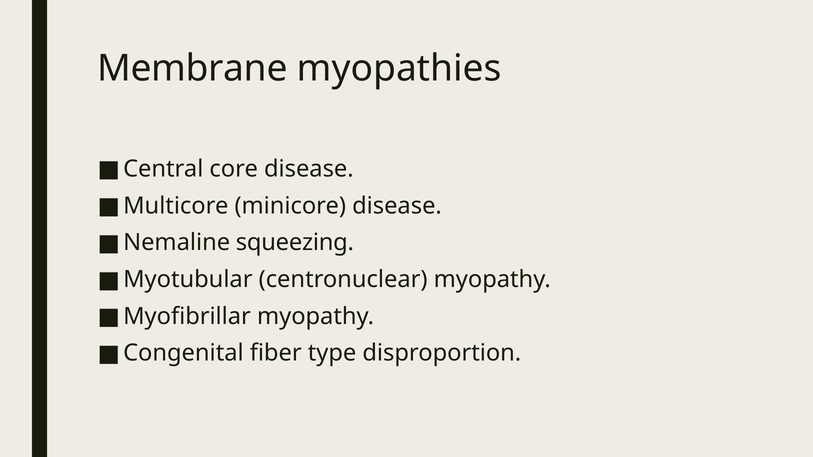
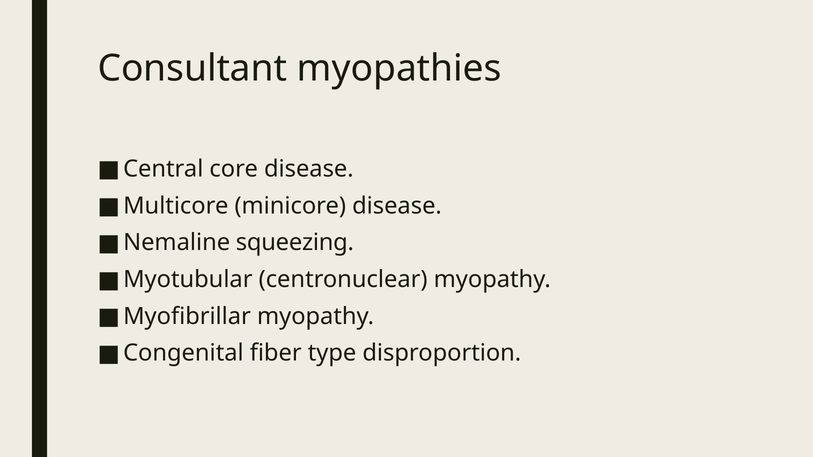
Membrane: Membrane -> Consultant
